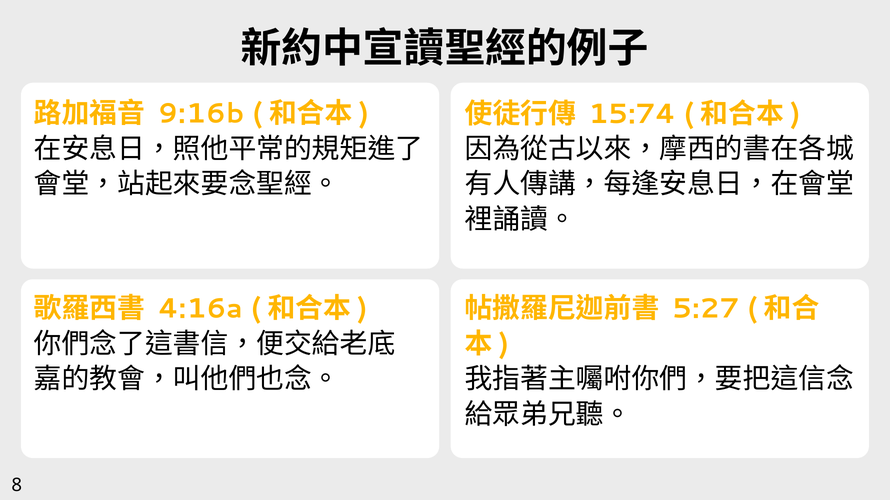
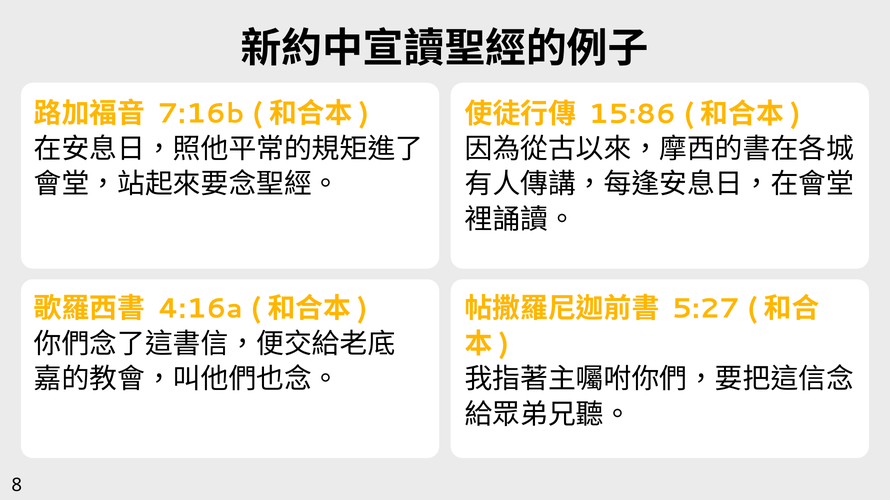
9:16b: 9:16b -> 7:16b
15:74: 15:74 -> 15:86
